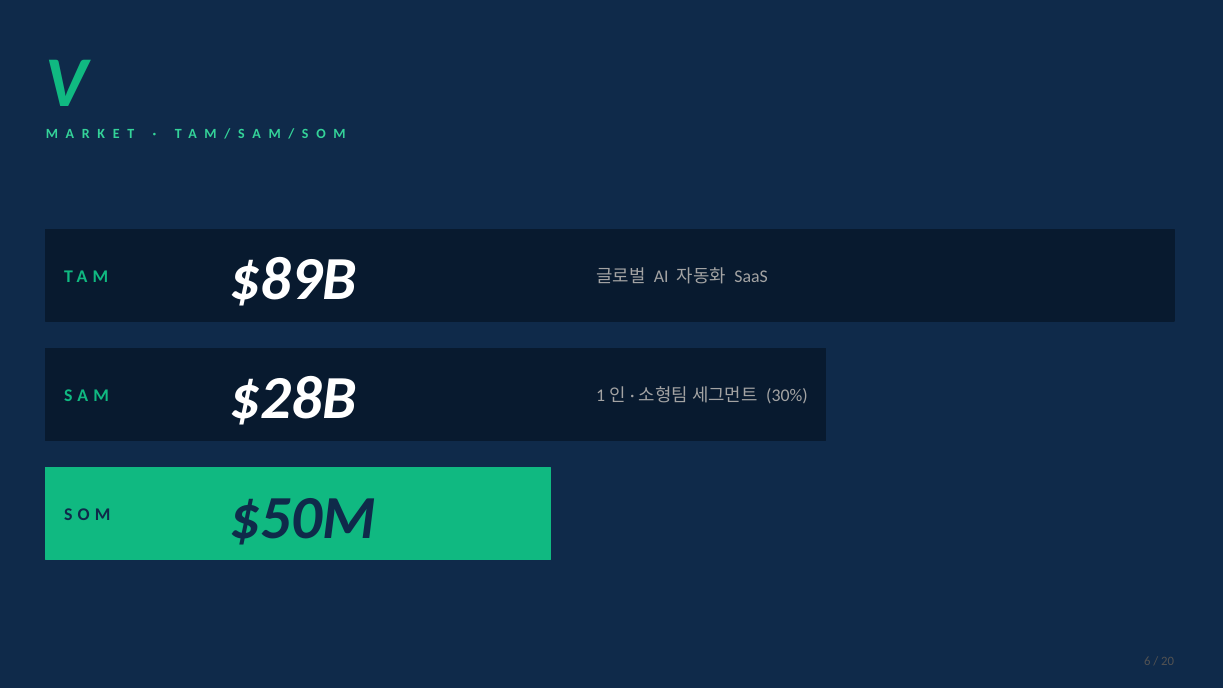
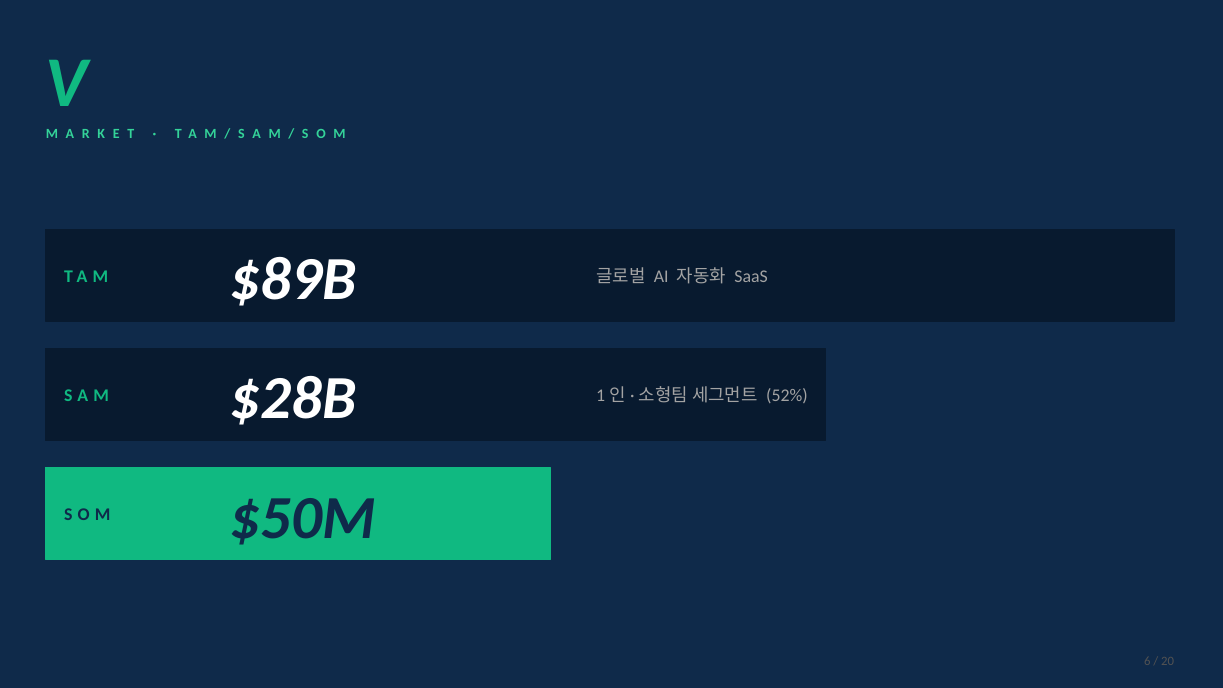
30%: 30% -> 52%
